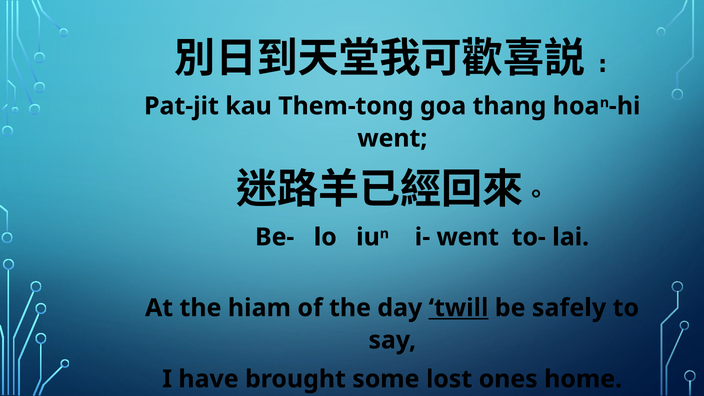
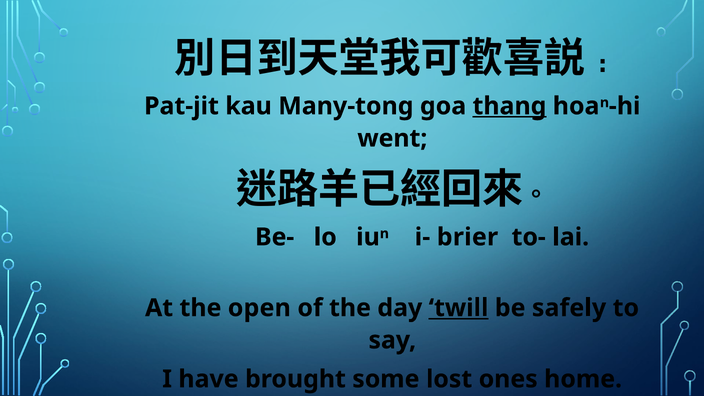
Them-tong: Them-tong -> Many-tong
thang underline: none -> present
i- went: went -> brier
hiam: hiam -> open
